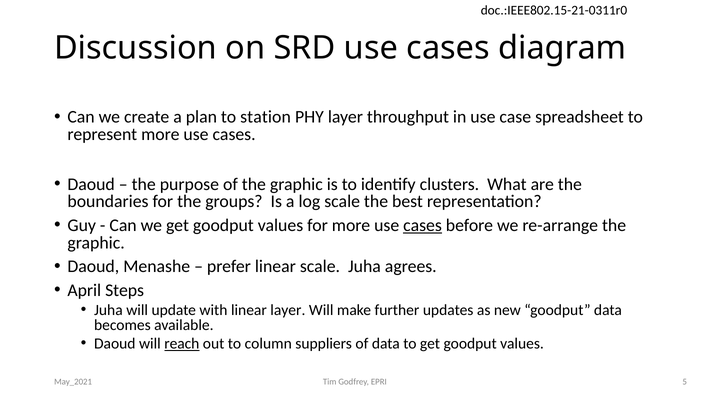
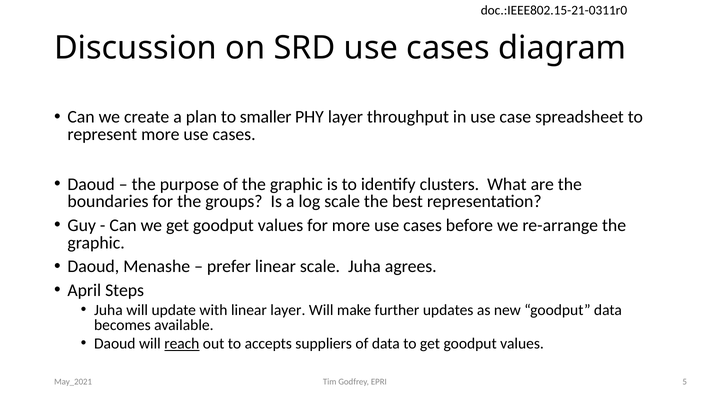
station: station -> smaller
cases at (423, 225) underline: present -> none
column: column -> accepts
